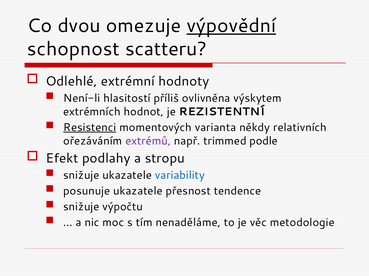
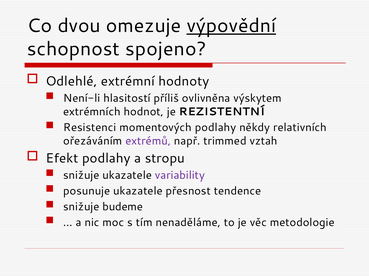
scatteru: scatteru -> spojeno
Resistenci underline: present -> none
momentových varianta: varianta -> podlahy
podle: podle -> vztah
variability colour: blue -> purple
výpočtu: výpočtu -> budeme
